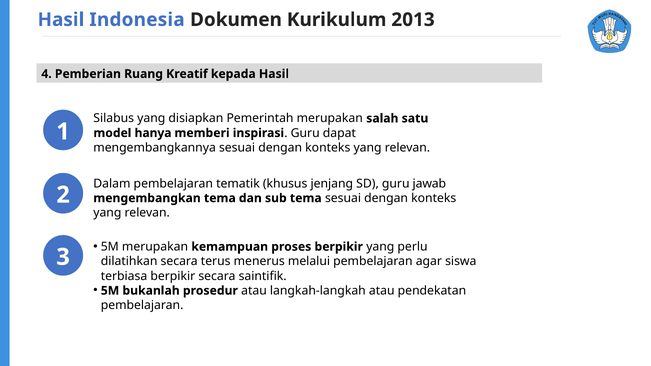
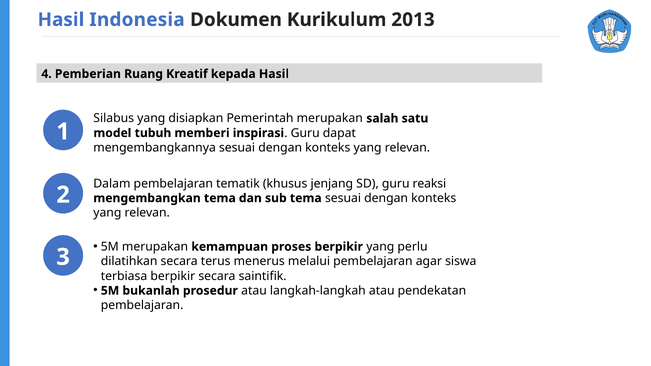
hanya: hanya -> tubuh
jawab: jawab -> reaksi
